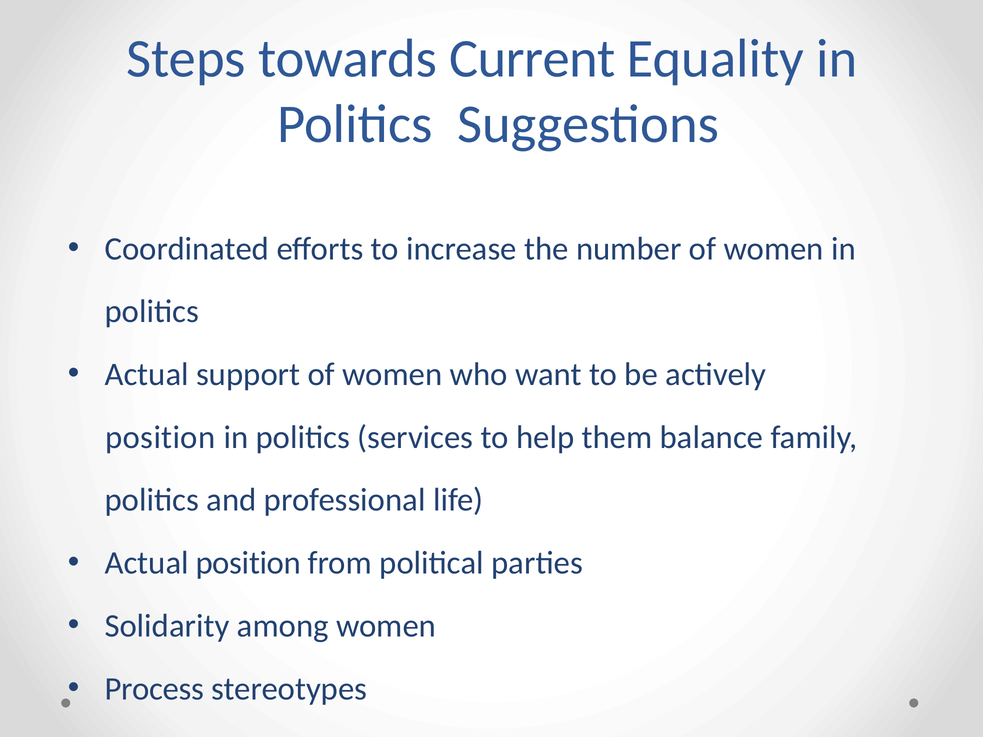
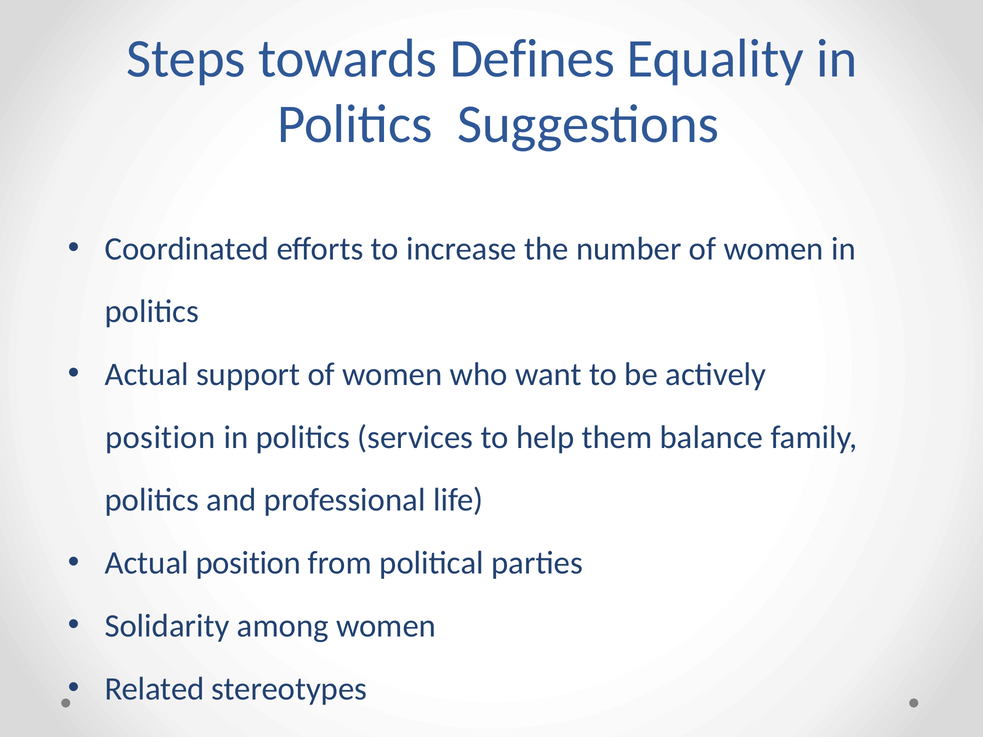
Current: Current -> Defines
Process: Process -> Related
